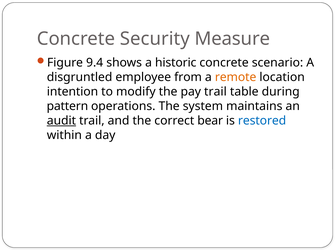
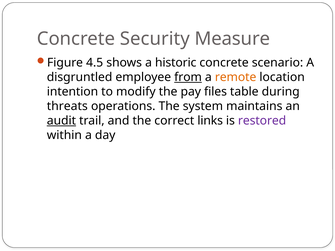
9.4: 9.4 -> 4.5
from underline: none -> present
pay trail: trail -> files
pattern: pattern -> threats
bear: bear -> links
restored colour: blue -> purple
